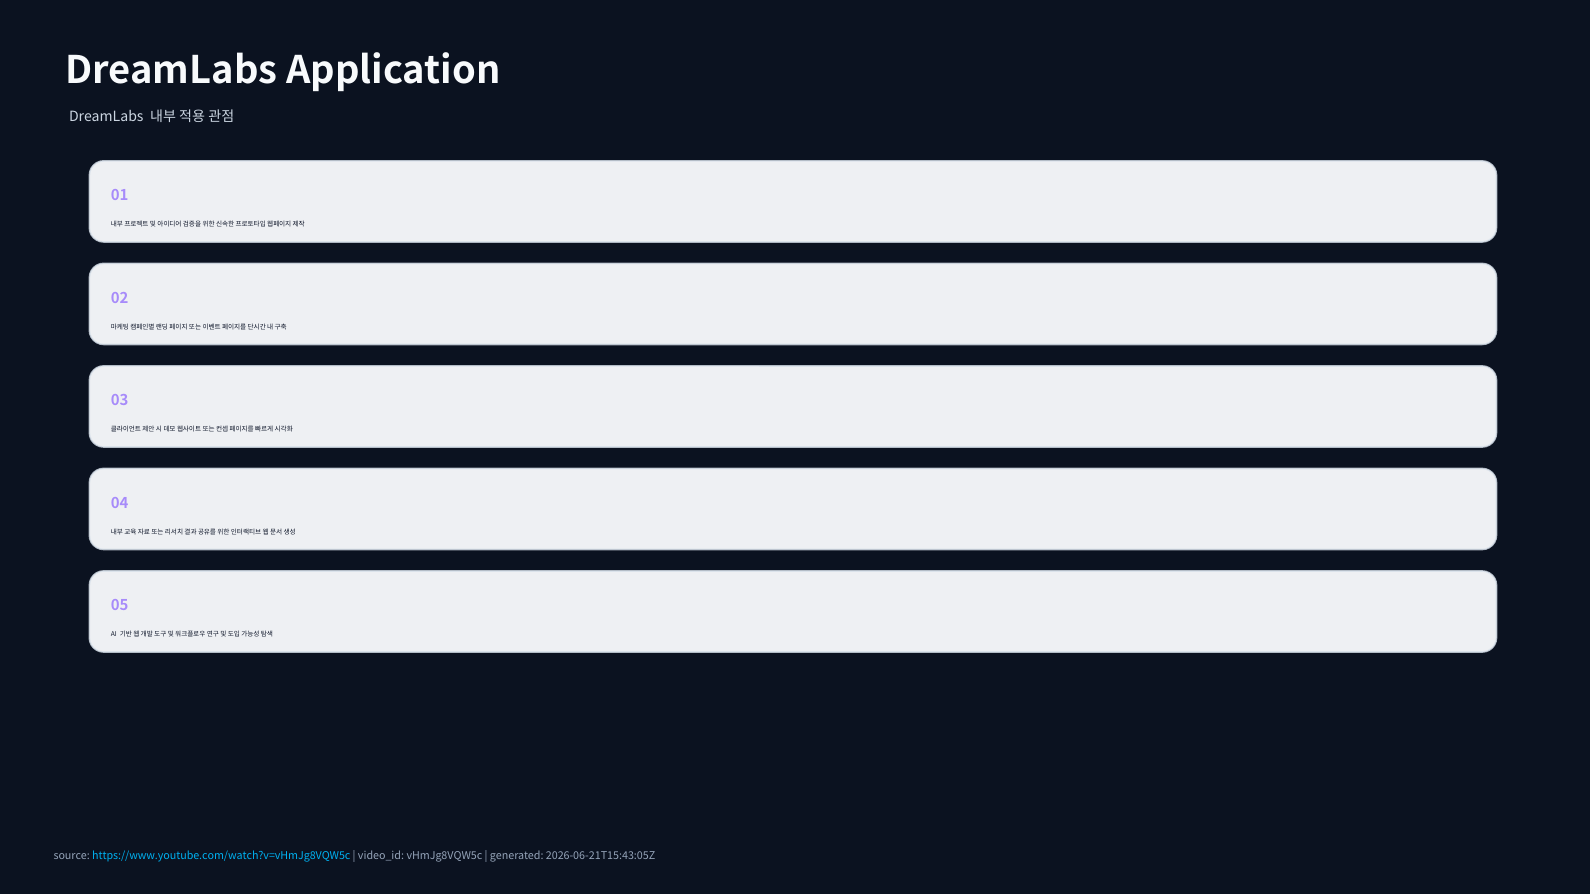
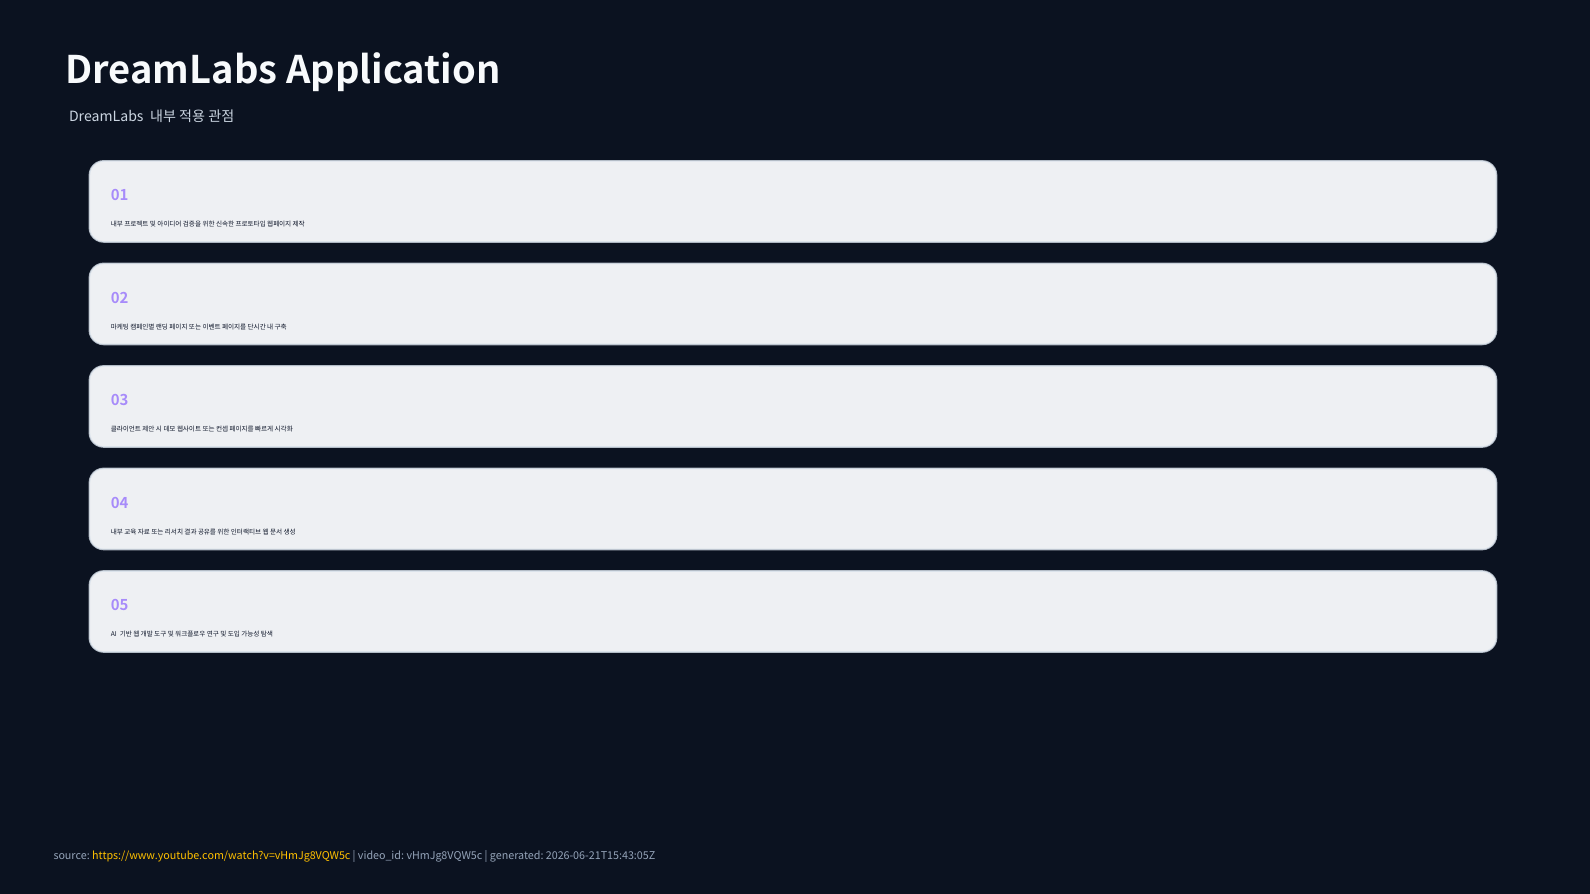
https://www.youtube.com/watch?v=vHmJg8VQW5c colour: light blue -> yellow
